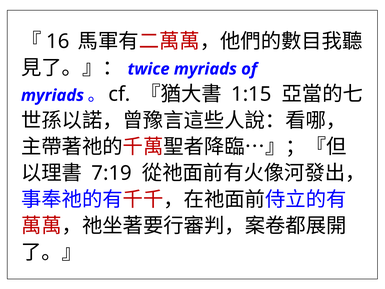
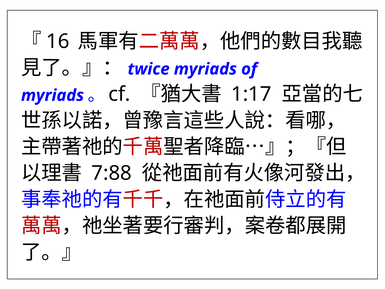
1:15: 1:15 -> 1:17
7:19: 7:19 -> 7:88
